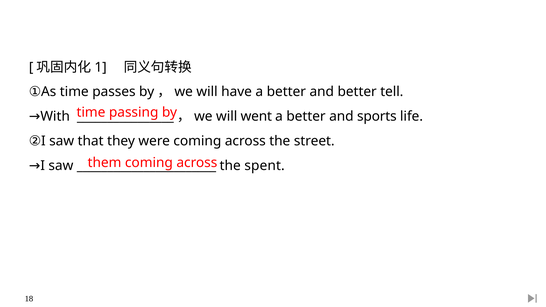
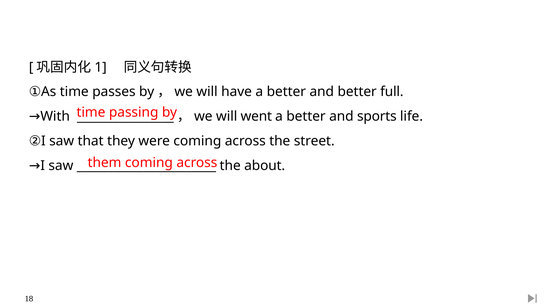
tell: tell -> full
spent: spent -> about
